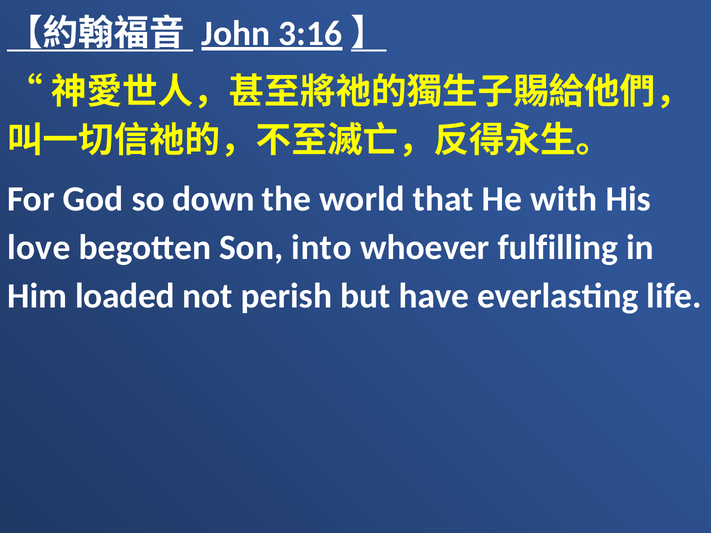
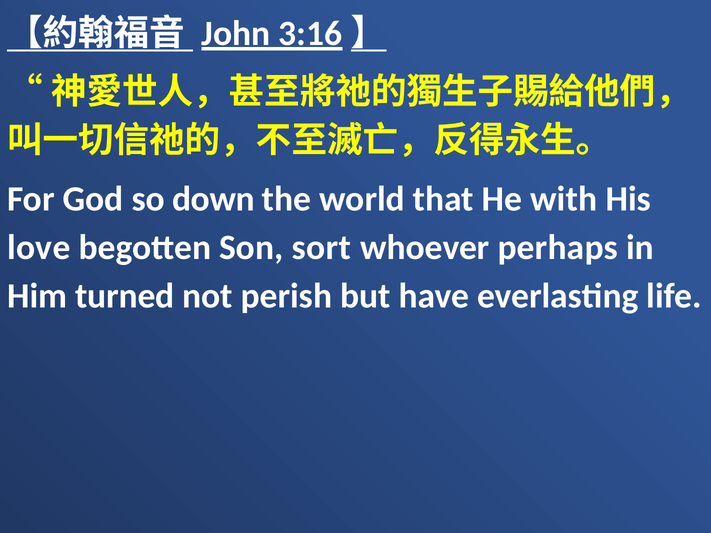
into: into -> sort
fulfilling: fulfilling -> perhaps
loaded: loaded -> turned
